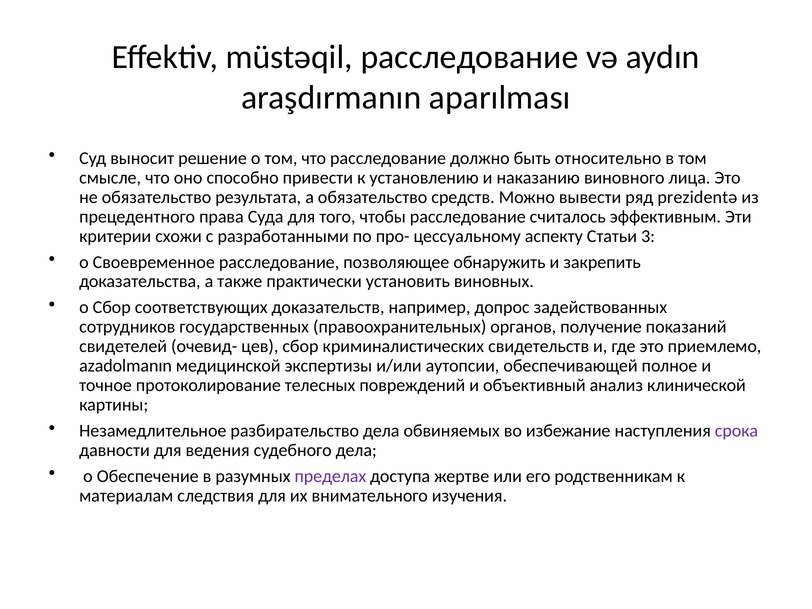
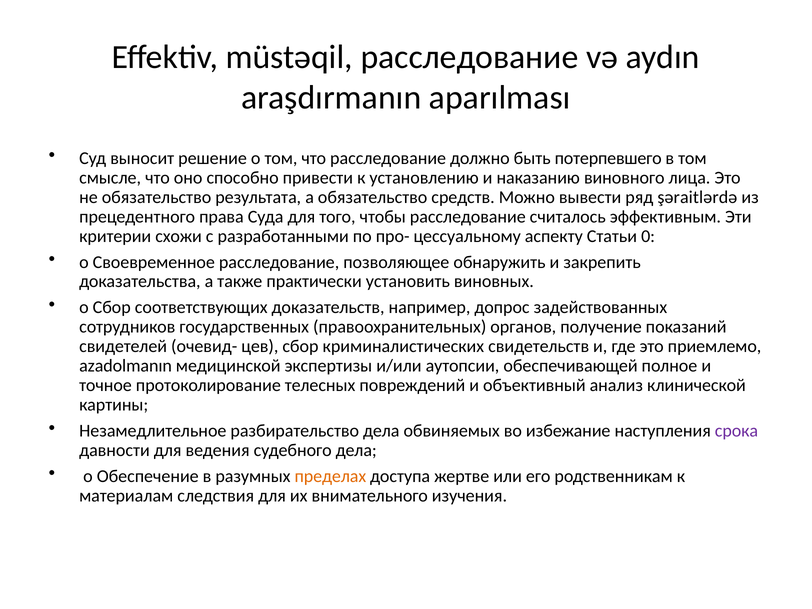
относительно: относительно -> потерпевшего
prezidentə: prezidentə -> şəraitlərdə
3: 3 -> 0
пределах colour: purple -> orange
